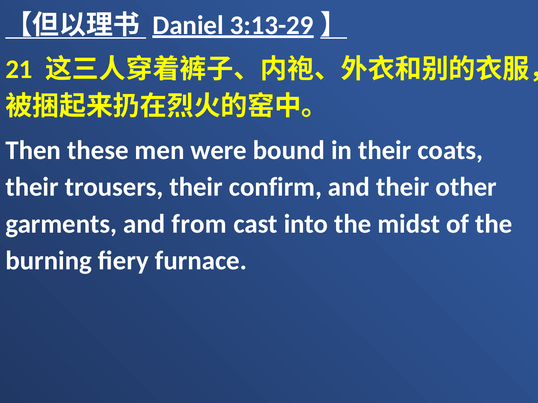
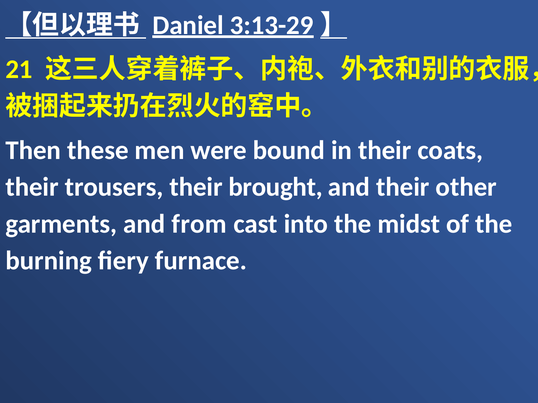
confirm: confirm -> brought
